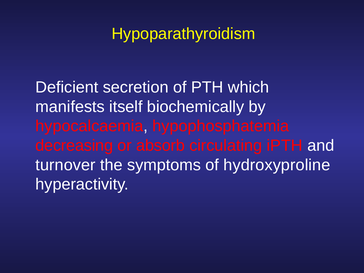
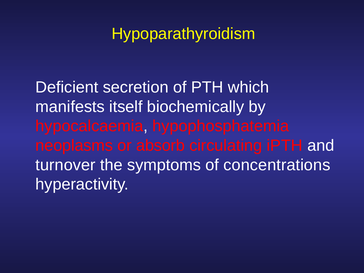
decreasing: decreasing -> neoplasms
hydroxyproline: hydroxyproline -> concentrations
